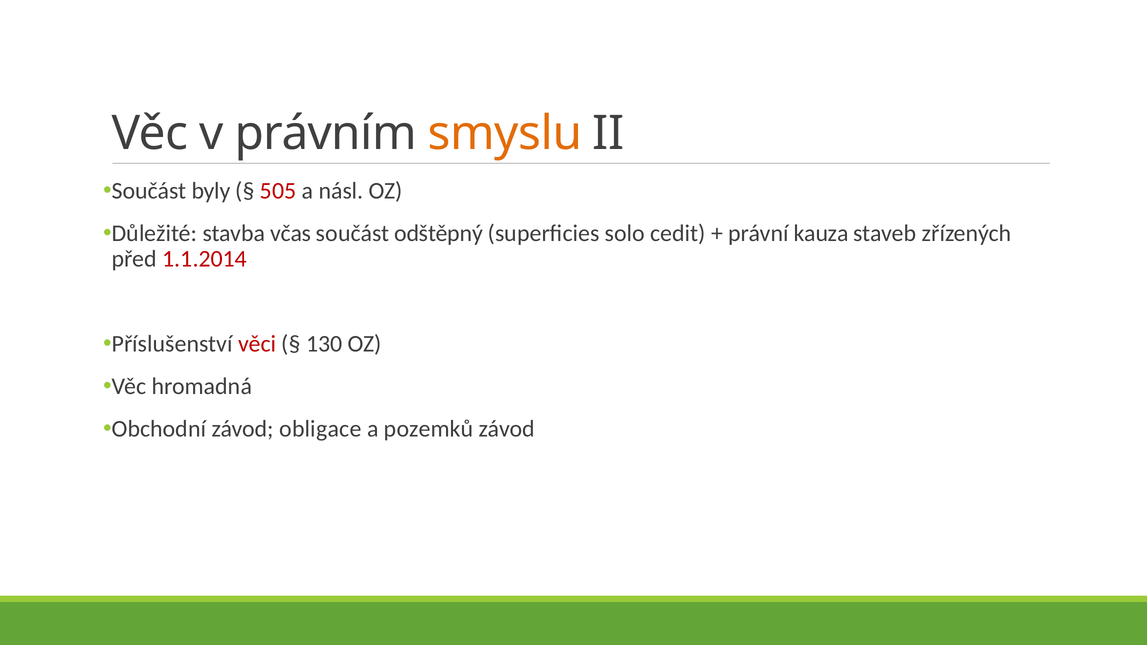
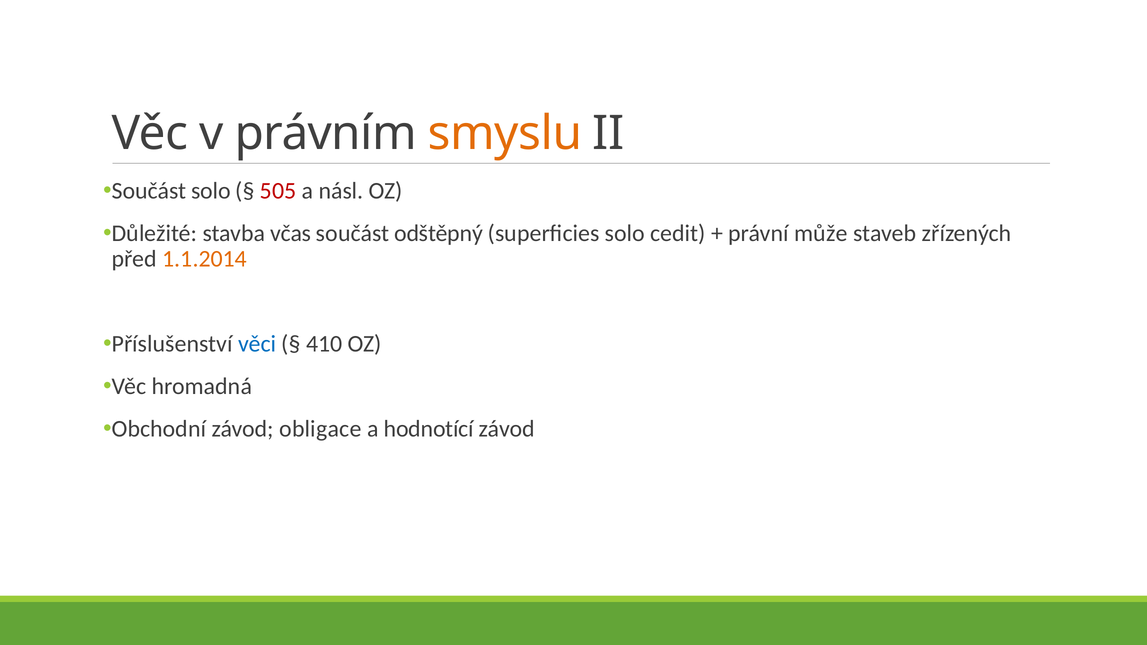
Součást byly: byly -> solo
kauza: kauza -> může
1.1.2014 colour: red -> orange
věci colour: red -> blue
130: 130 -> 410
pozemků: pozemků -> hodnotící
